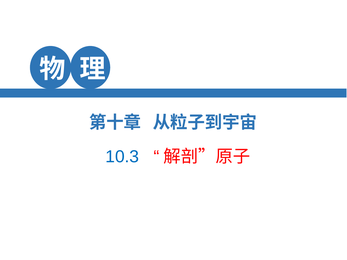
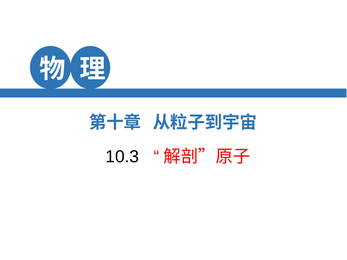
10.3 colour: blue -> black
